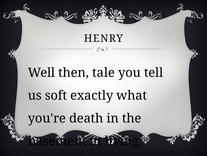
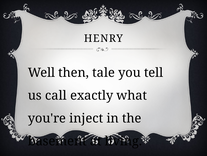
soft: soft -> call
death: death -> inject
